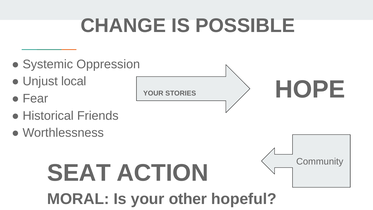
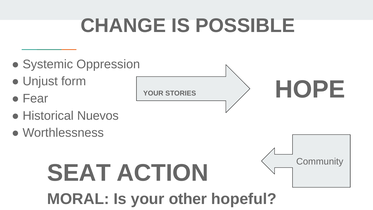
local: local -> form
Friends: Friends -> Nuevos
